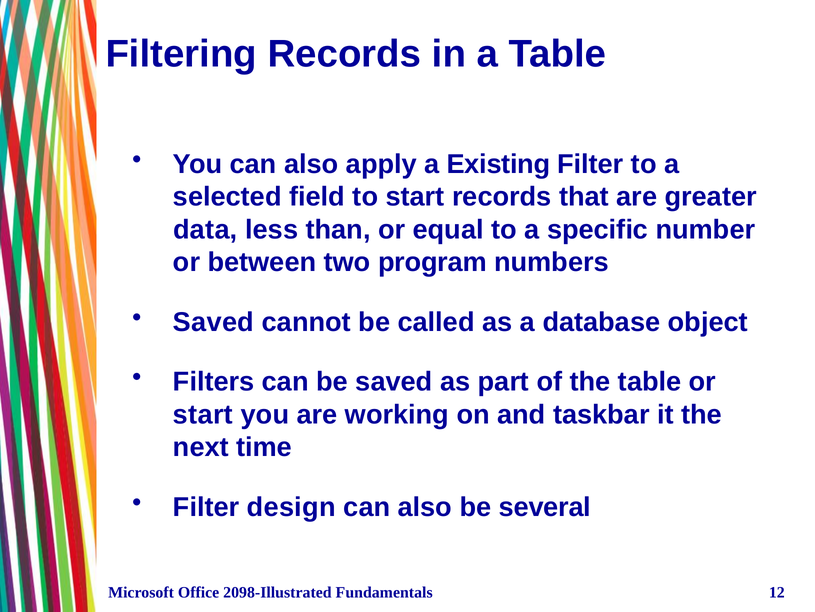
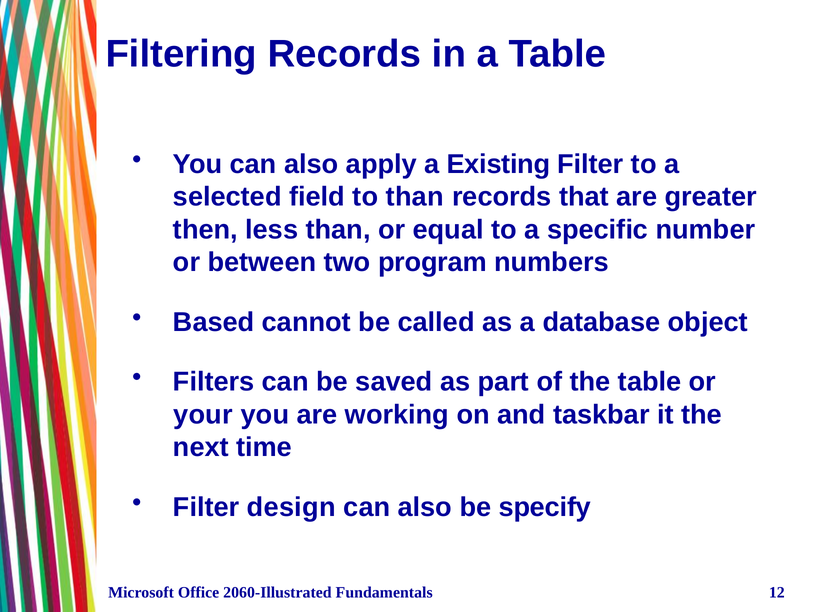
to start: start -> than
data: data -> then
Saved at (214, 322): Saved -> Based
start at (203, 414): start -> your
several: several -> specify
2098-Illustrated: 2098-Illustrated -> 2060-Illustrated
